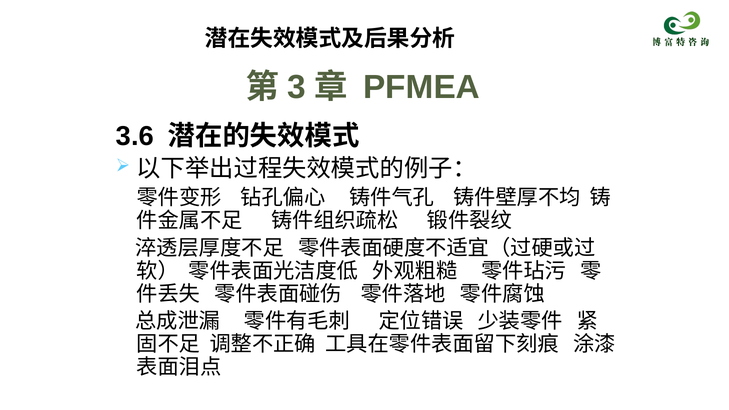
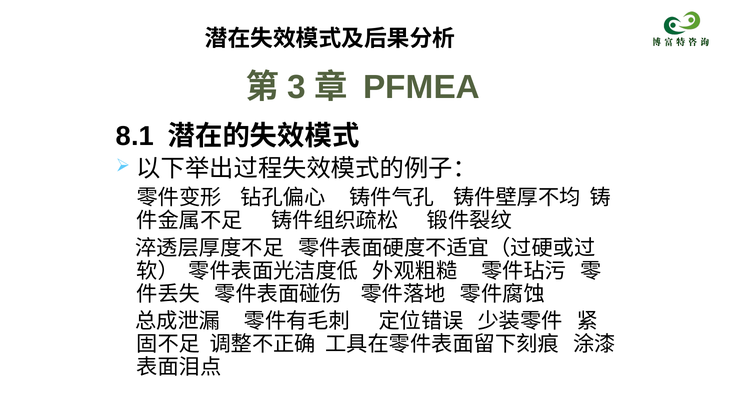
3.6: 3.6 -> 8.1
